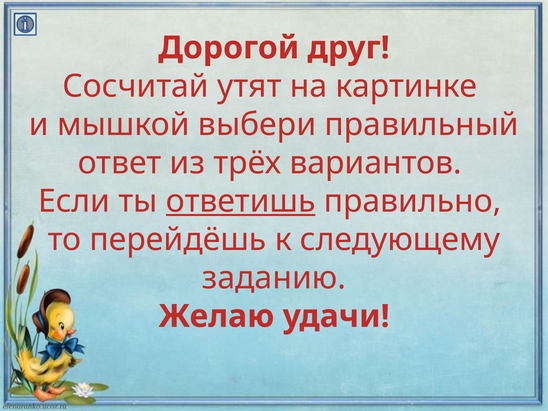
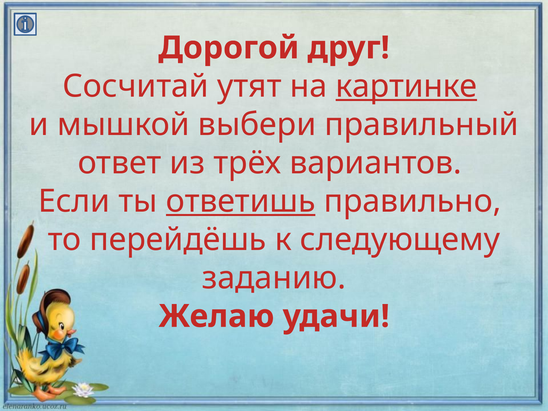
картинке underline: none -> present
